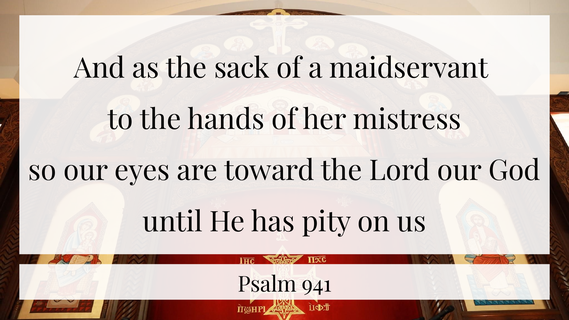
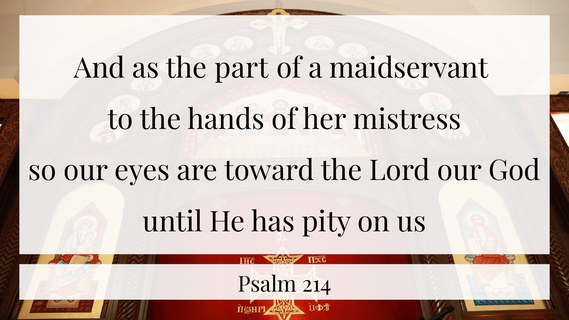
sack: sack -> part
941: 941 -> 214
